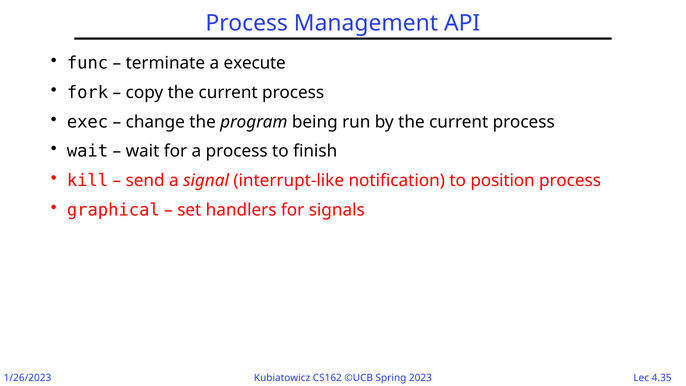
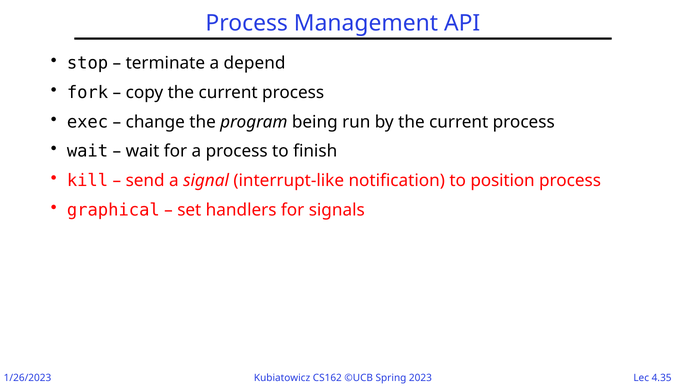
func: func -> stop
execute: execute -> depend
